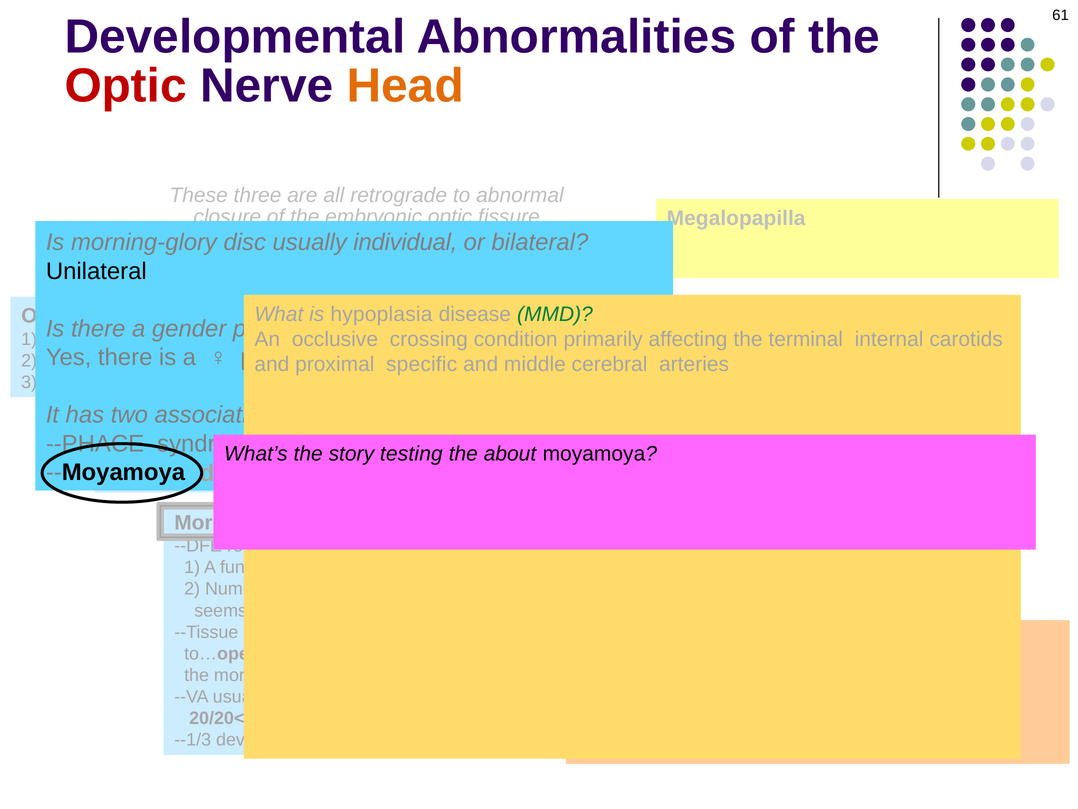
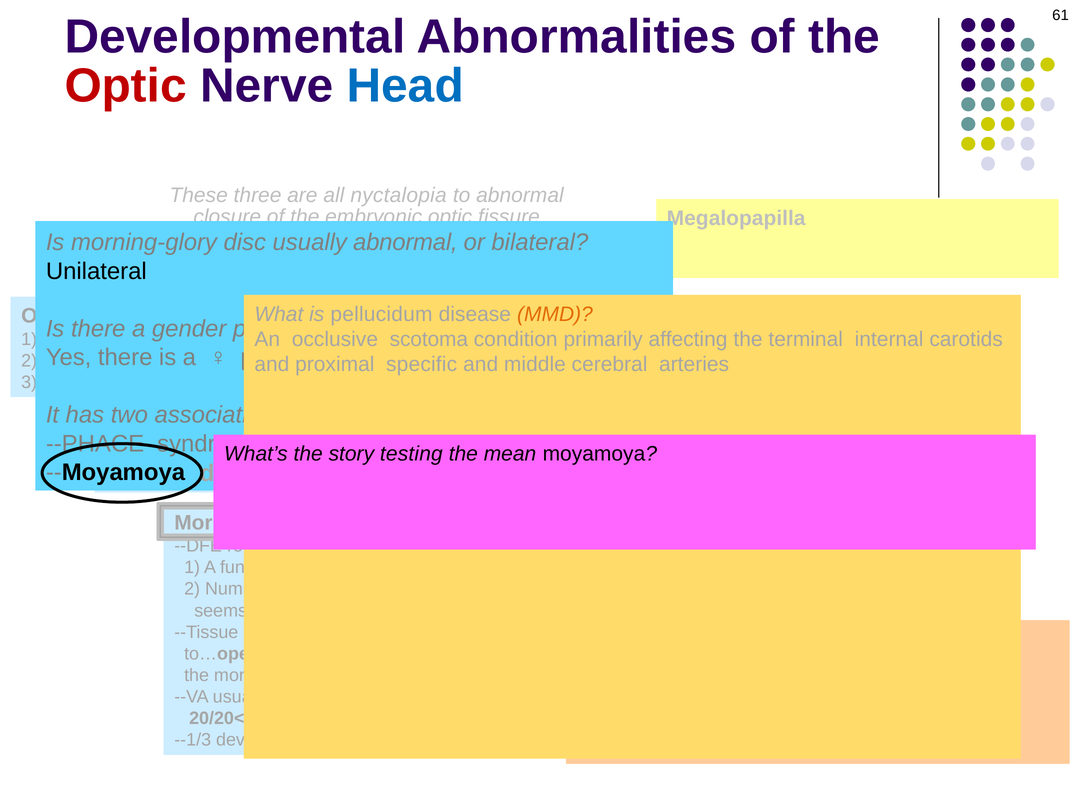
Head colour: orange -> blue
retrograde: retrograde -> nyctalopia
usually individual: individual -> abnormal
hypoplasia at (381, 314): hypoplasia -> pellucidum
MMD colour: green -> orange
crossing at (429, 339): crossing -> scotoma
about: about -> mean
